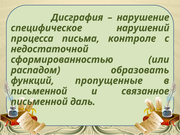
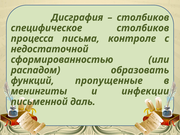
нарушение at (143, 17): нарушение -> столбиков
специфическое нарушений: нарушений -> столбиков
письменной at (39, 91): письменной -> менингиты
связанное: связанное -> инфекции
